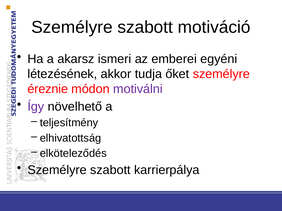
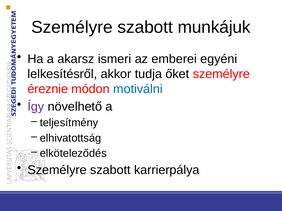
motiváció: motiváció -> munkájuk
létezésének: létezésének -> lelkesítésről
motiválni colour: purple -> blue
